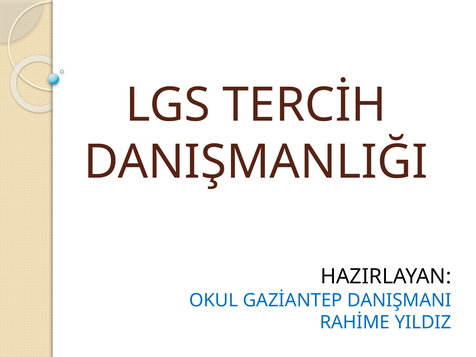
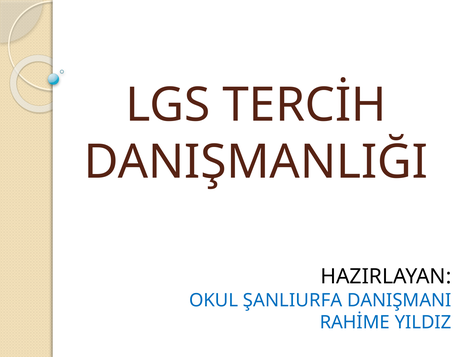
GAZİANTEP: GAZİANTEP -> ŞANLIURFA
